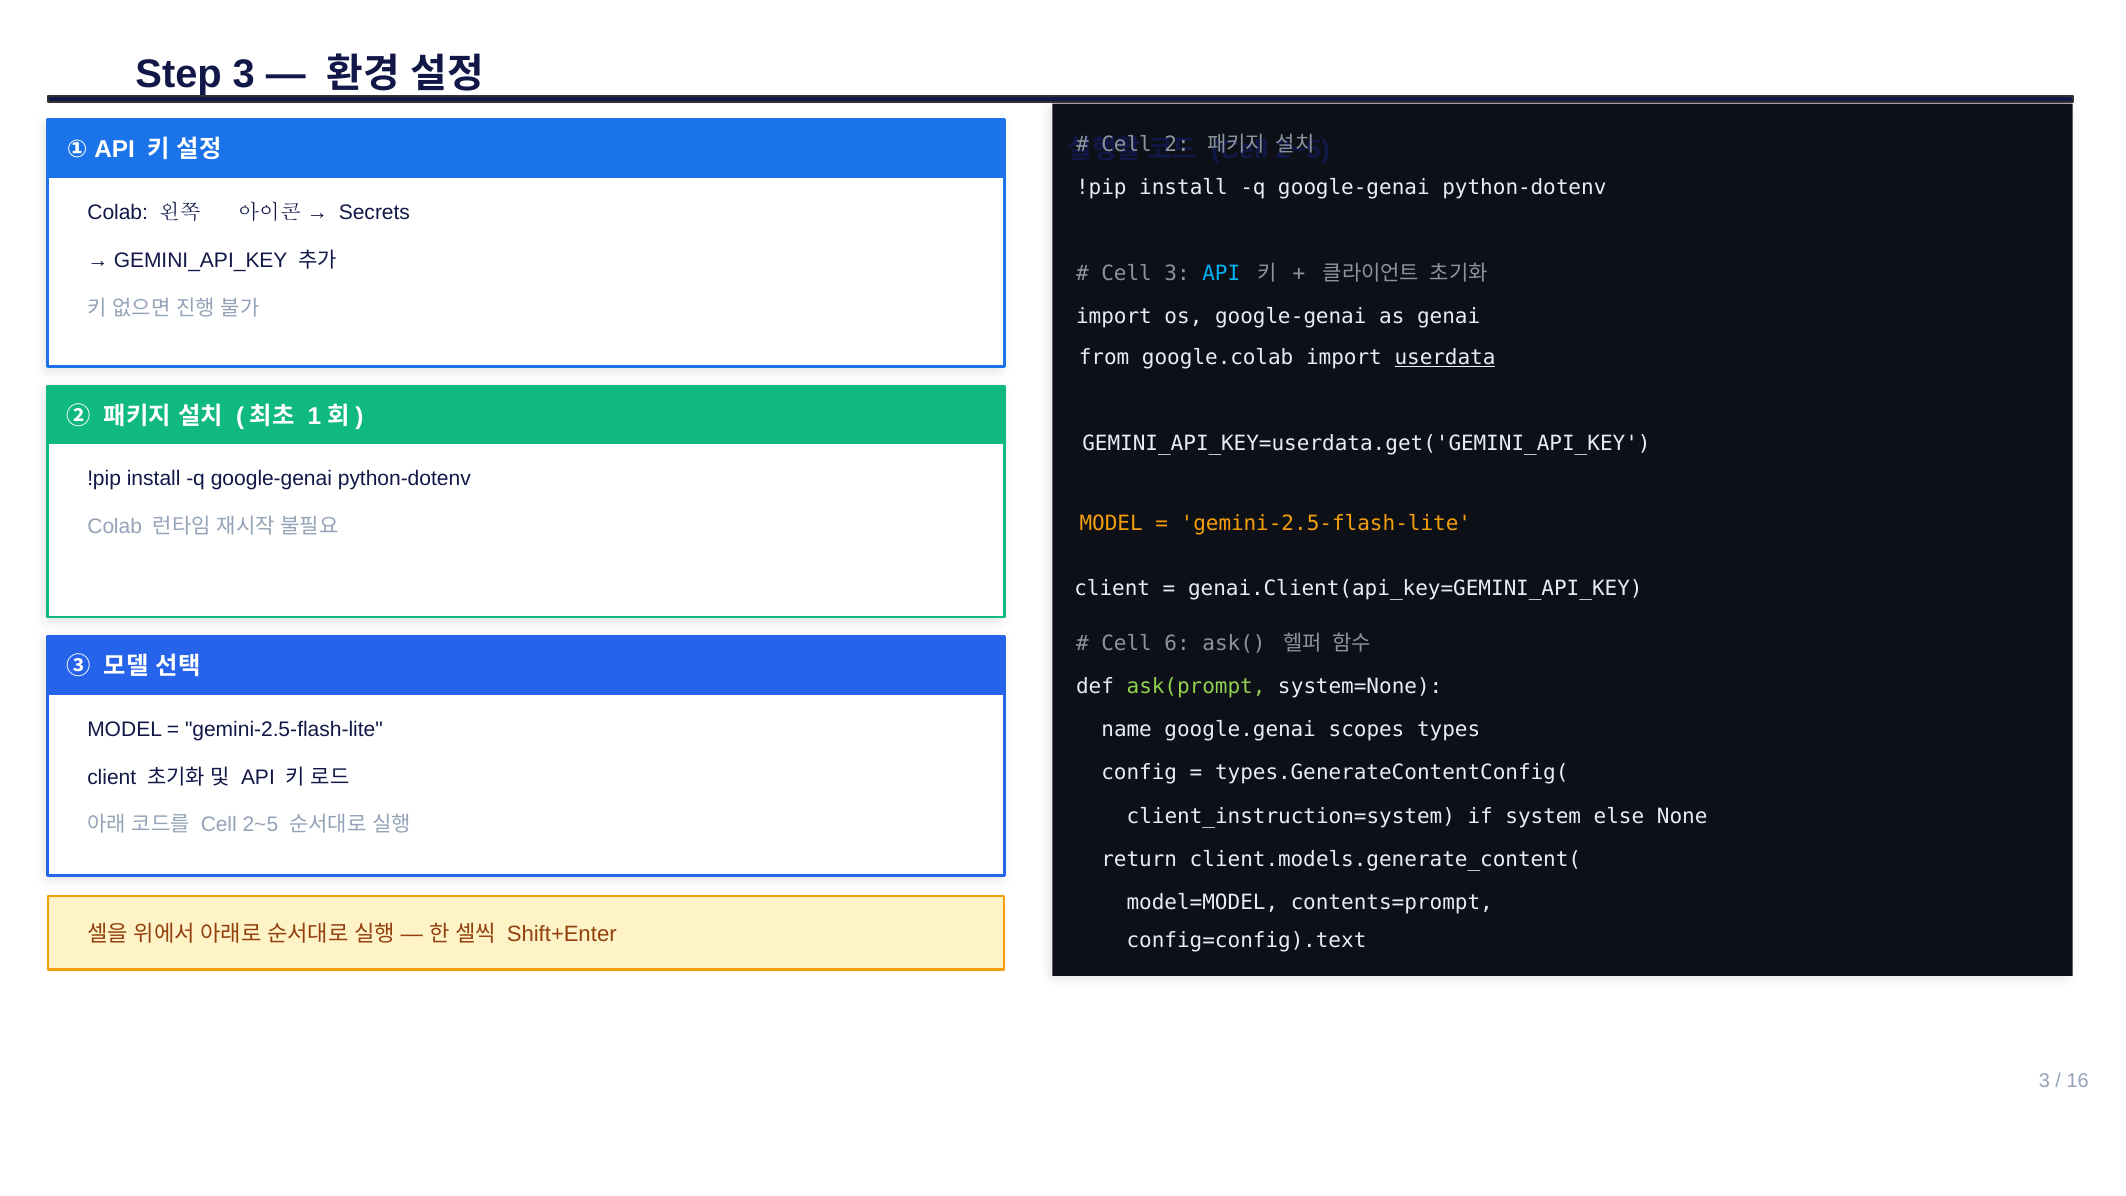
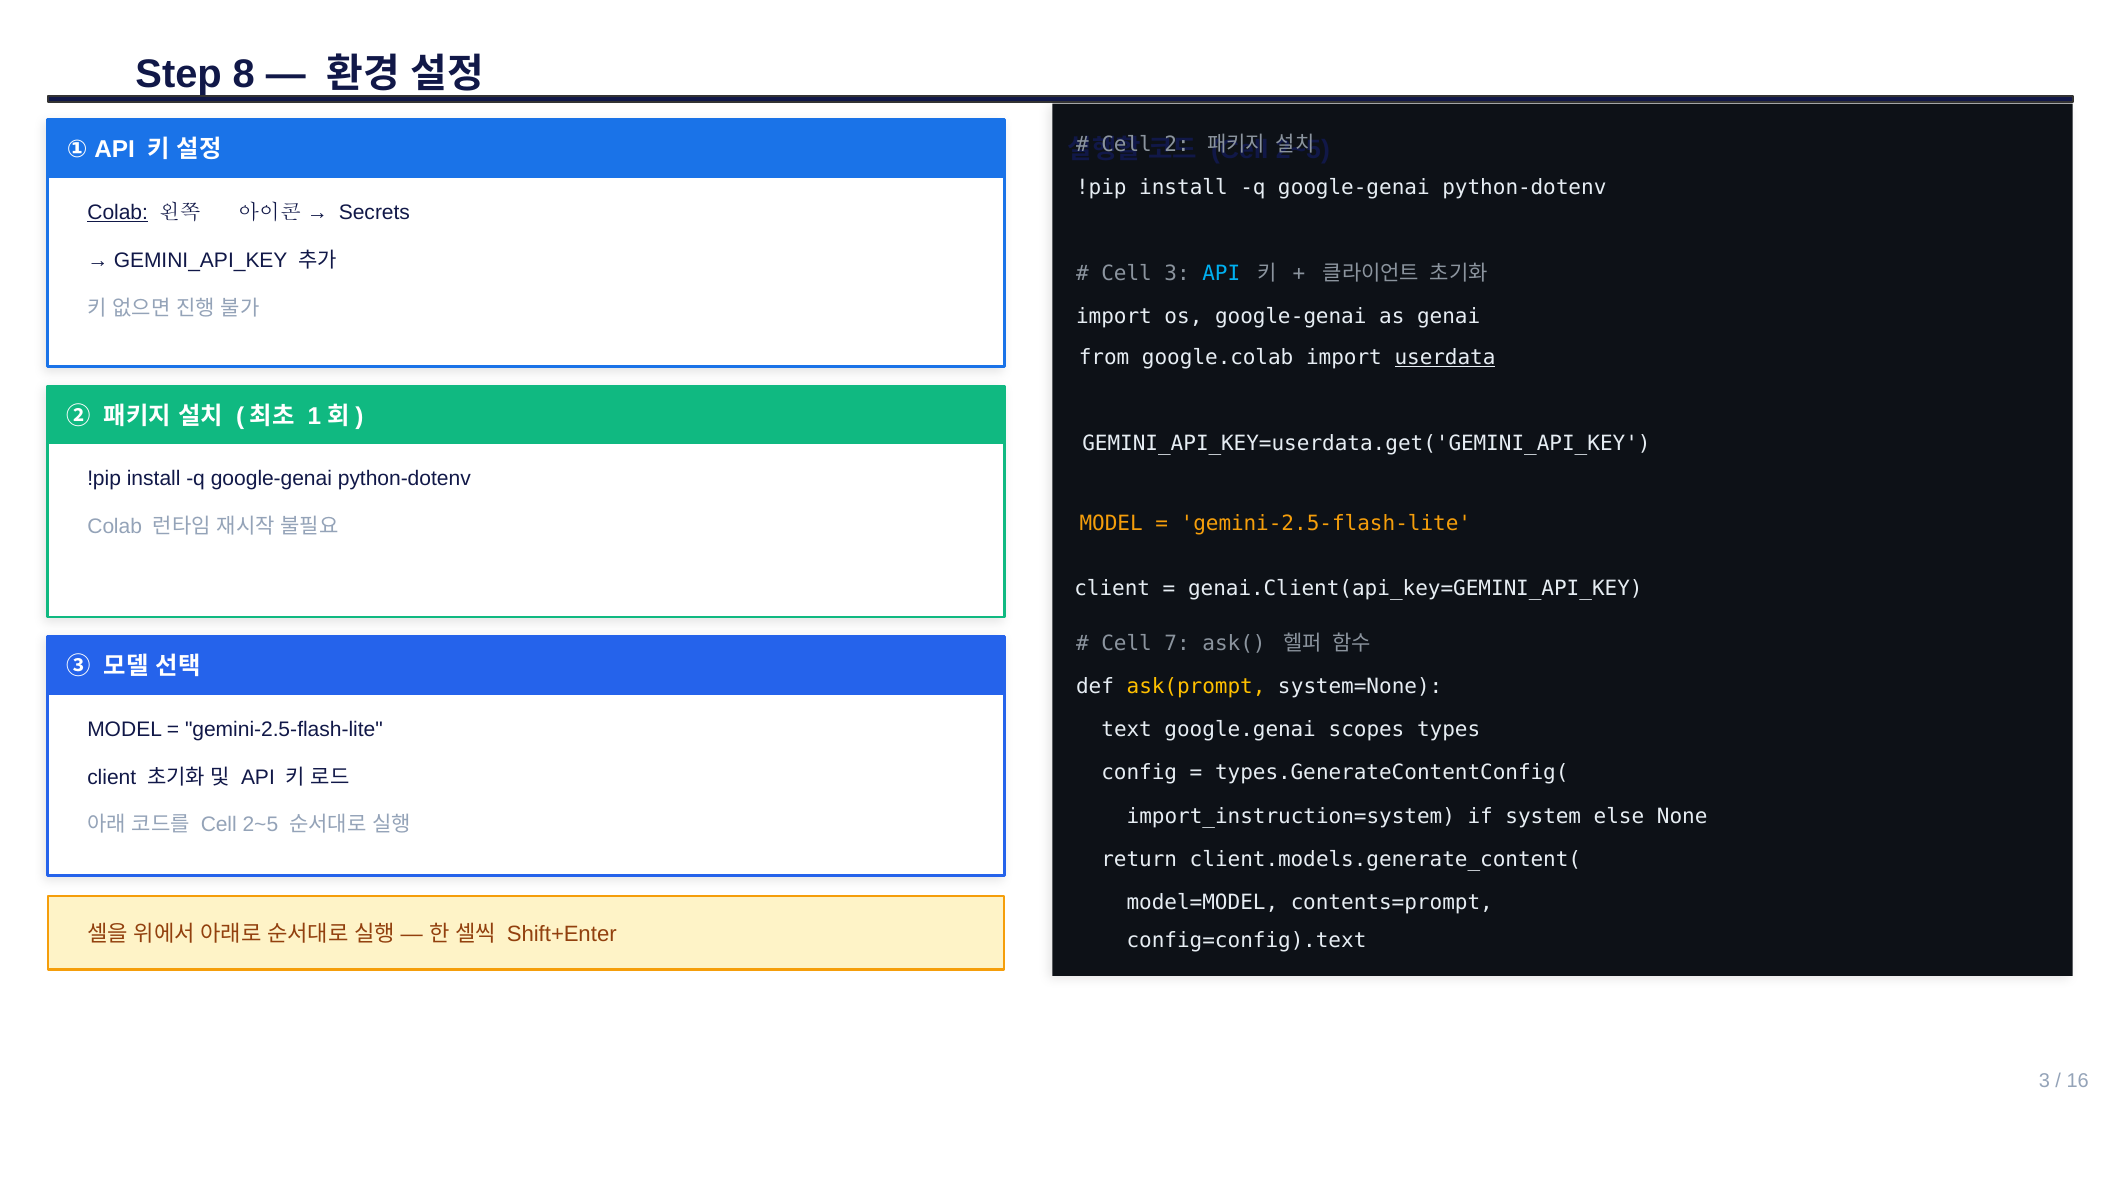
Step 3: 3 -> 8
Colab at (118, 213) underline: none -> present
6: 6 -> 7
ask(prompt colour: light green -> yellow
name: name -> text
client_instruction=system: client_instruction=system -> import_instruction=system
